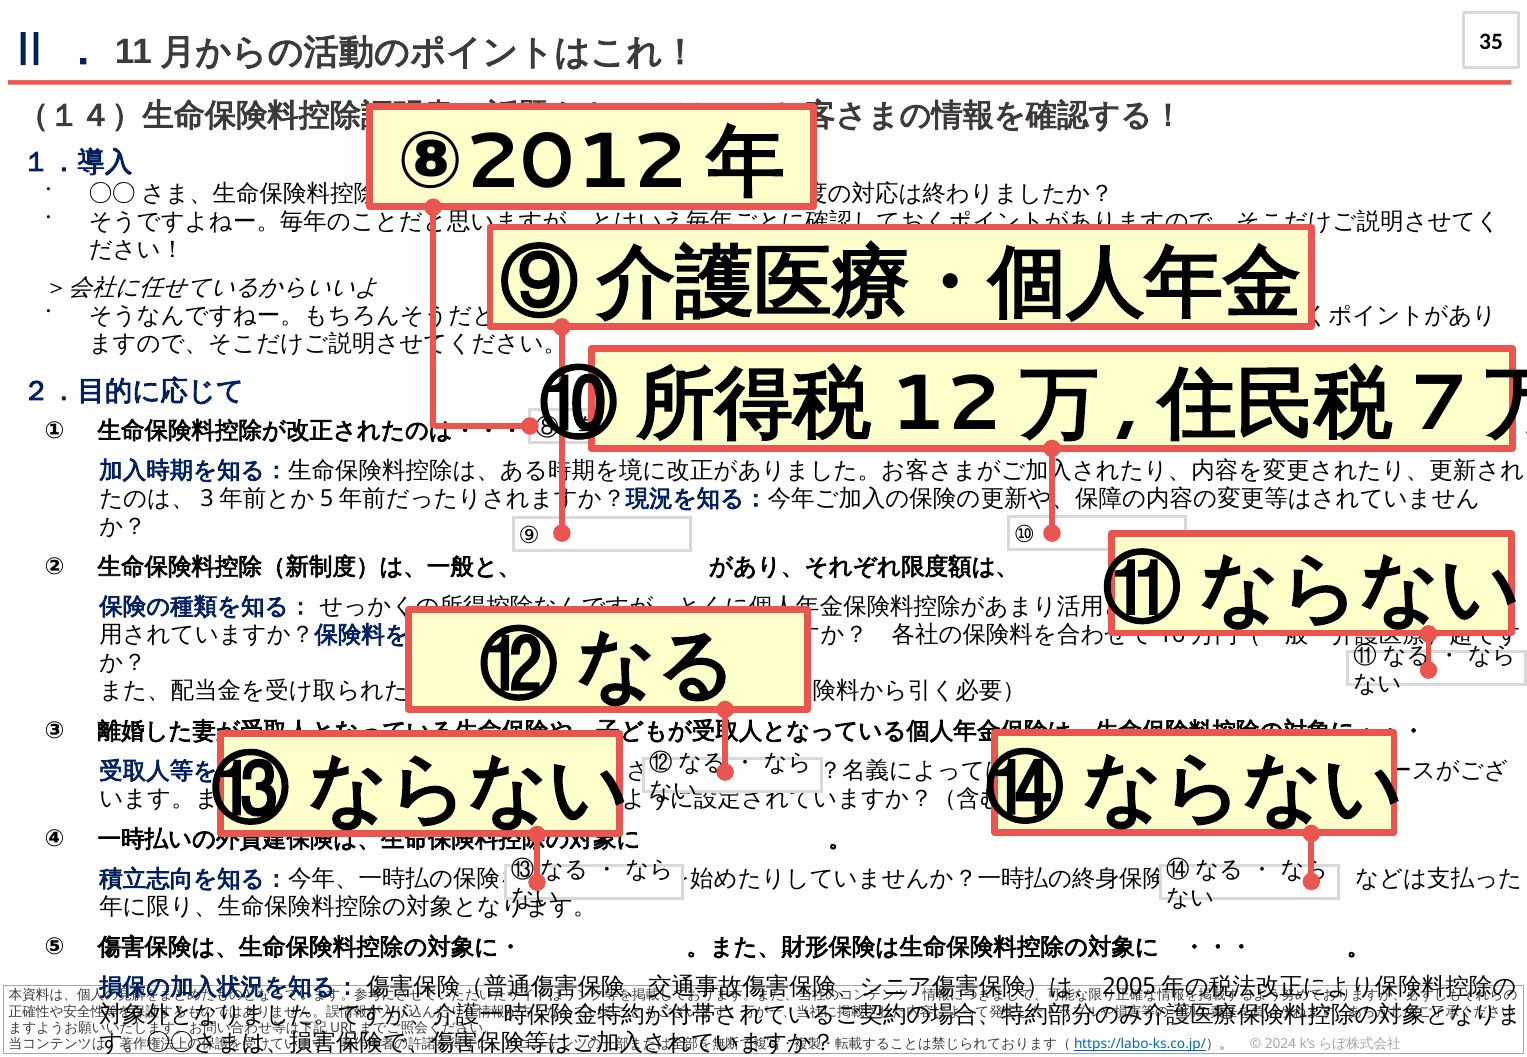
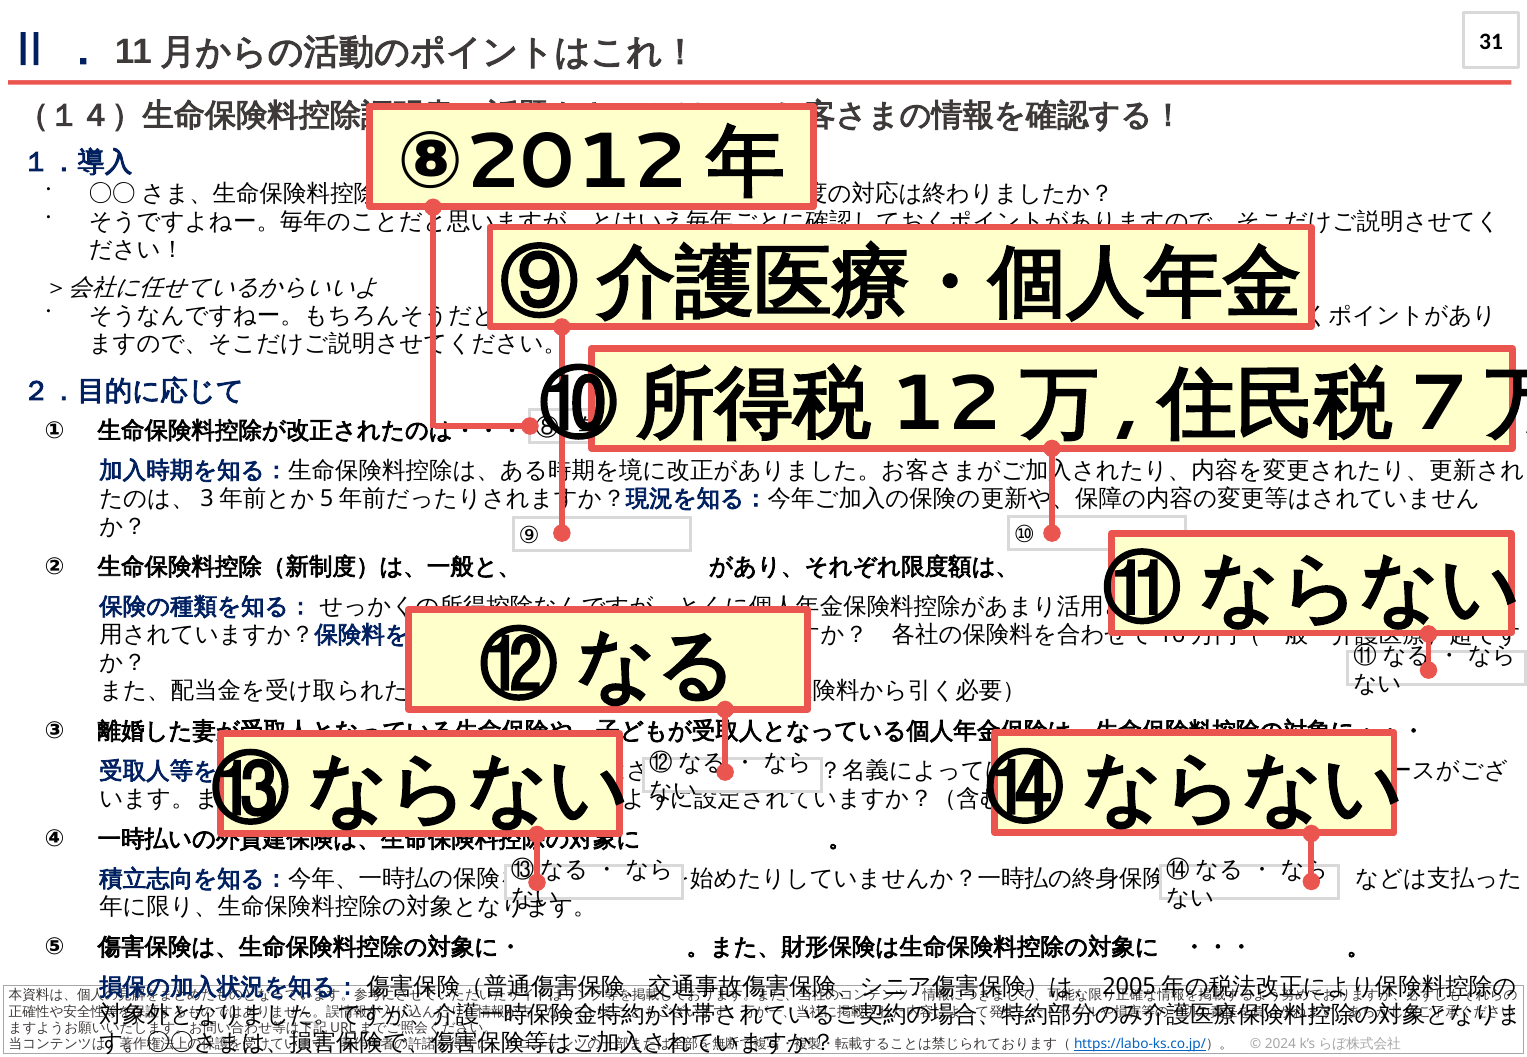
35: 35 -> 31
